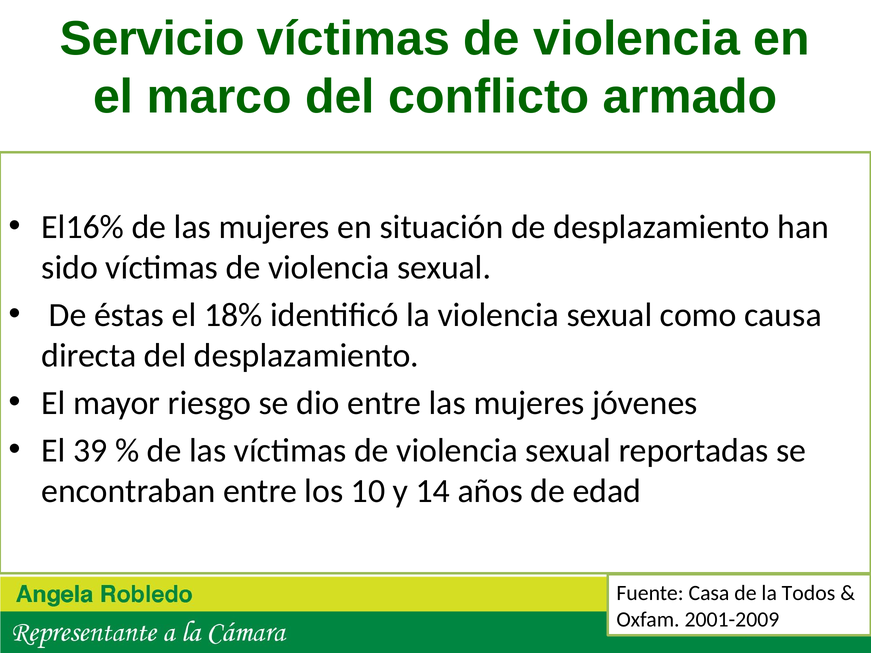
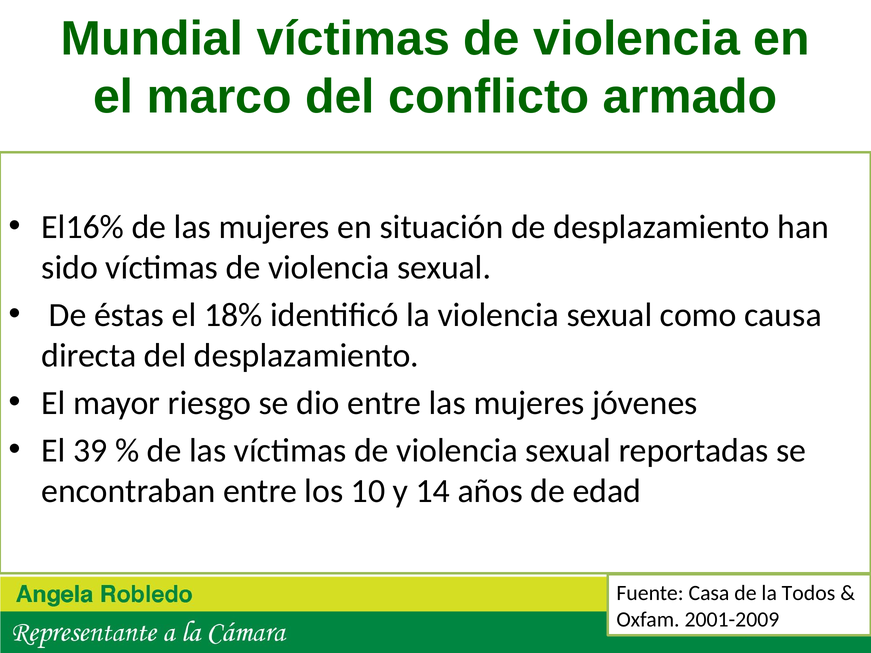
Servicio: Servicio -> Mundial
